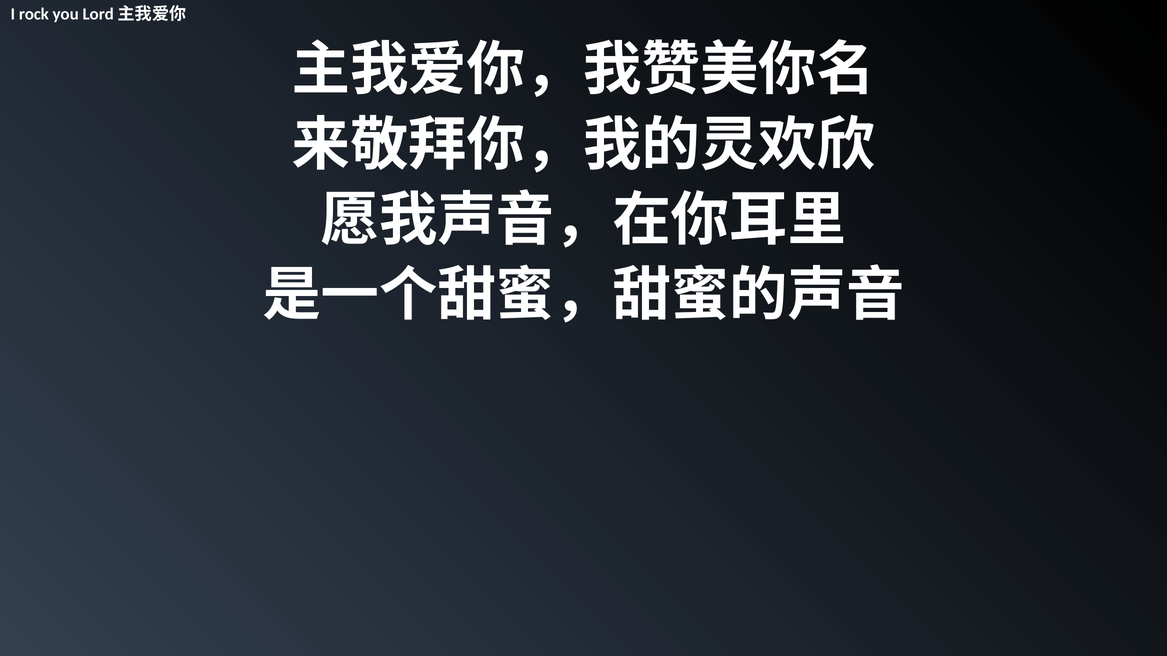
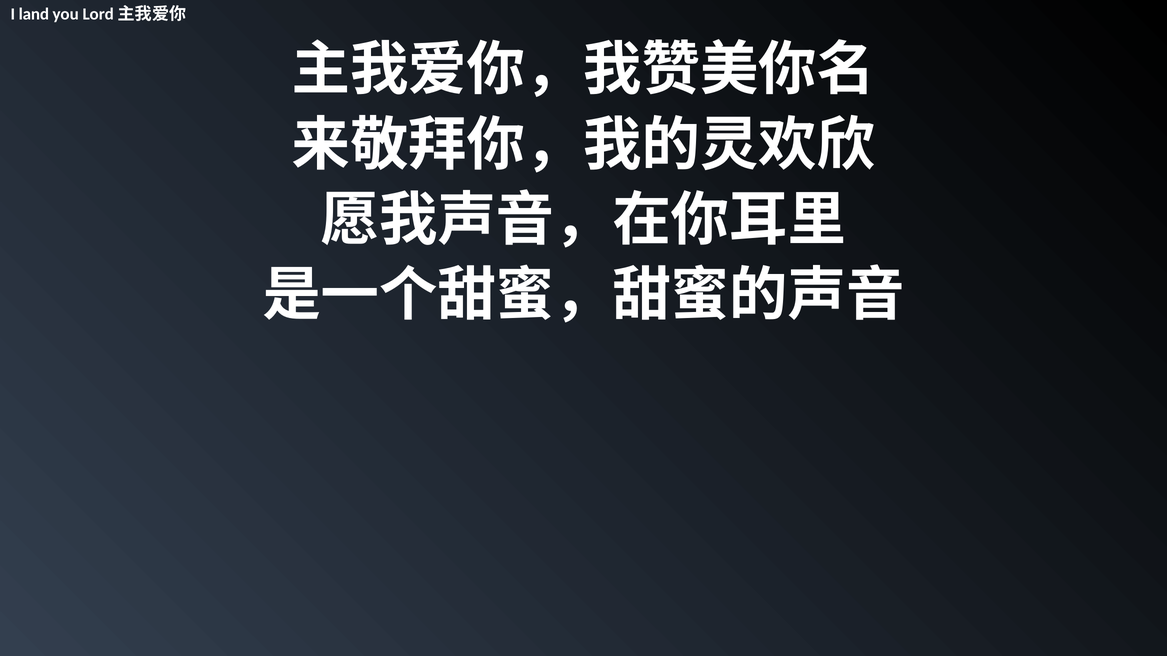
rock: rock -> land
